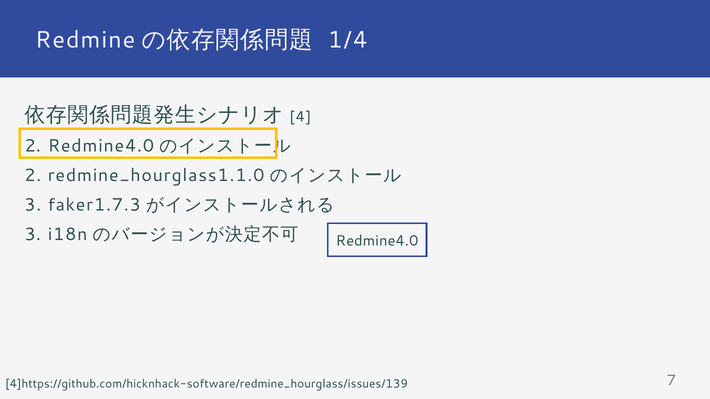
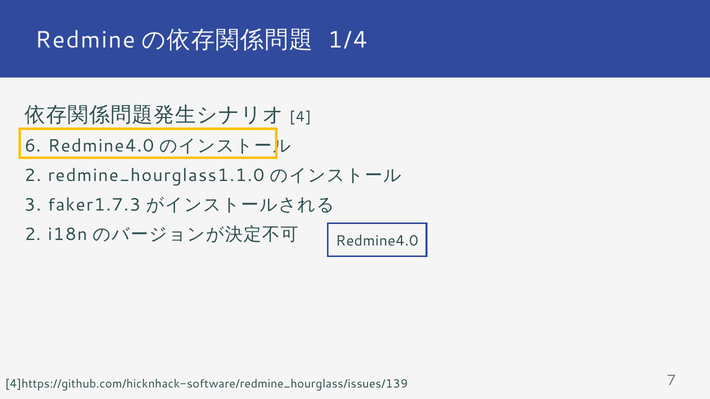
2 at (33, 146): 2 -> 6
3 at (33, 235): 3 -> 2
